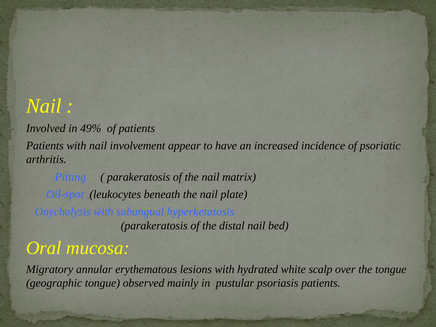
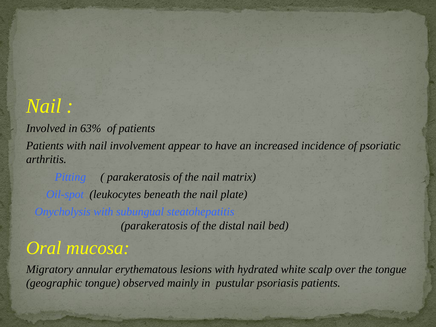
49%: 49% -> 63%
hyperketatosis: hyperketatosis -> steatohepatitis
